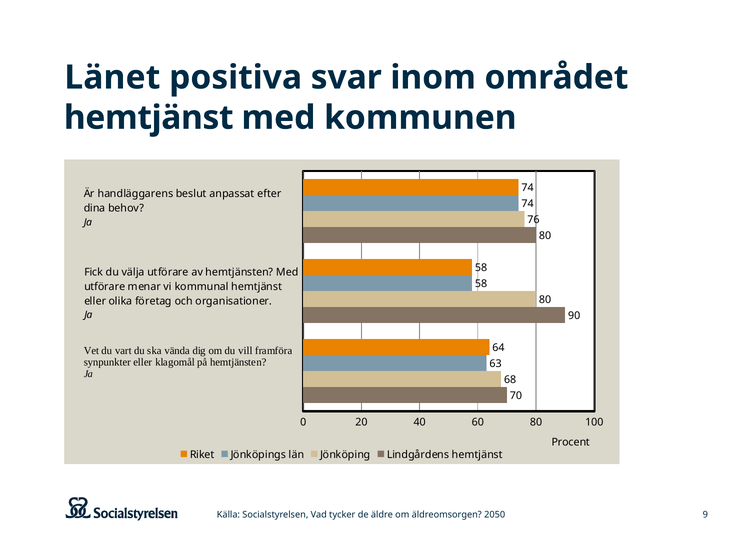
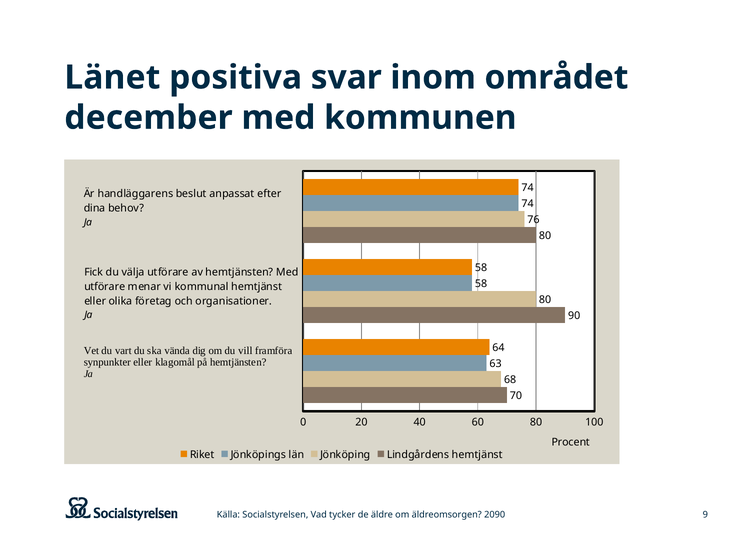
hemtjänst at (149, 118): hemtjänst -> december
2050: 2050 -> 2090
